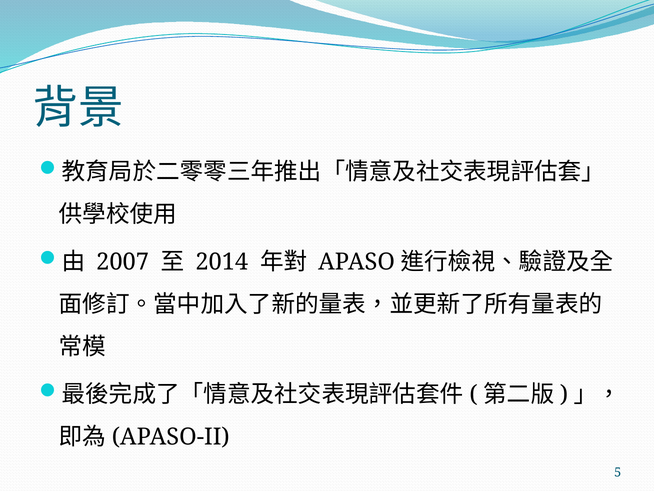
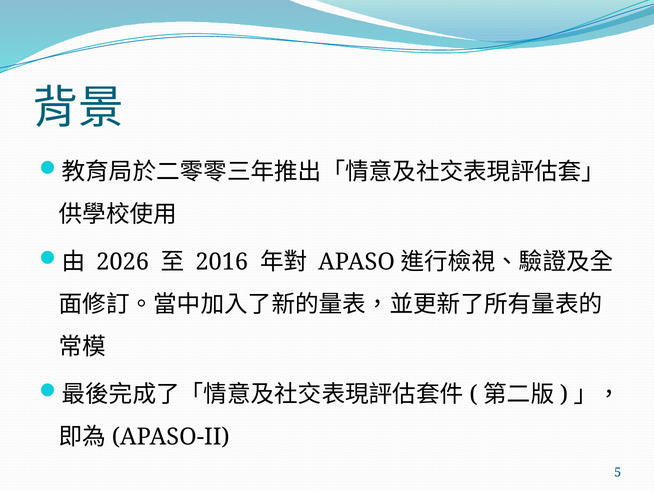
2007: 2007 -> 2026
2014: 2014 -> 2016
